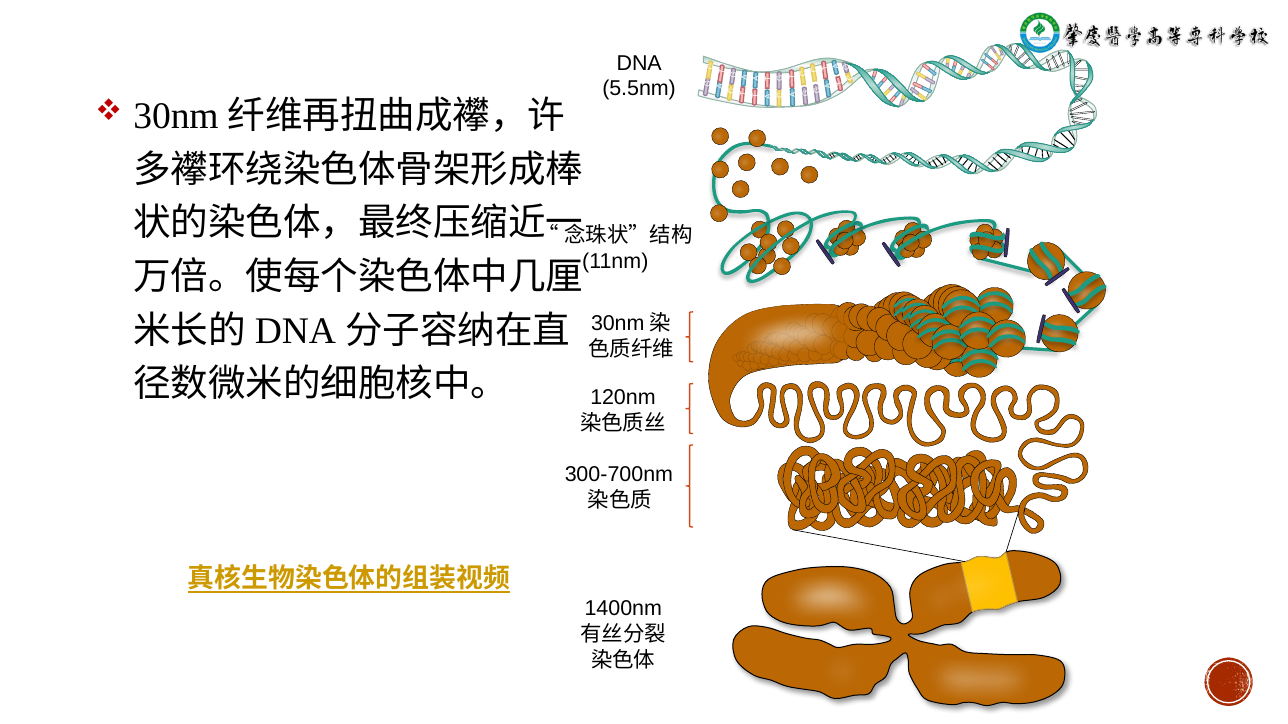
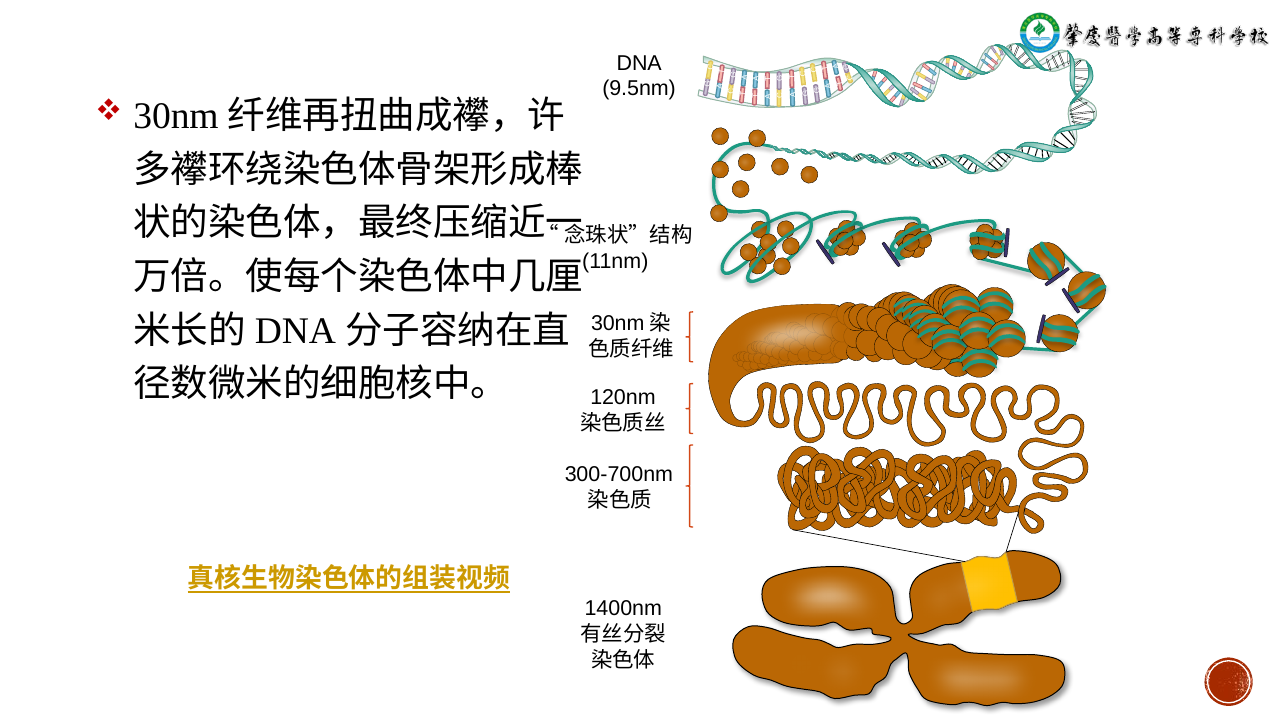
5.5nm: 5.5nm -> 9.5nm
